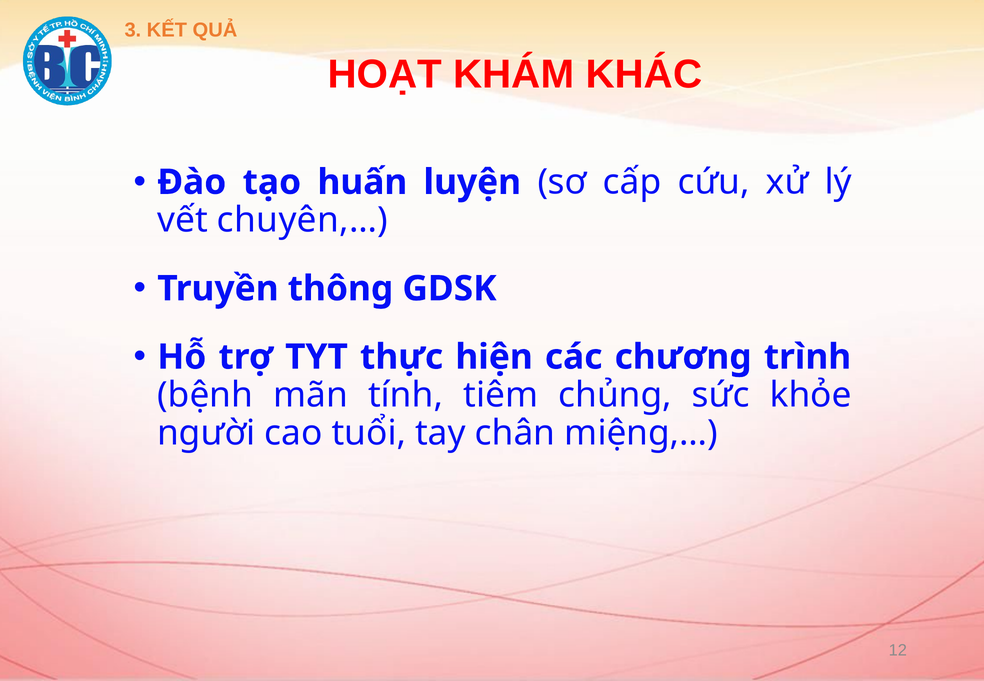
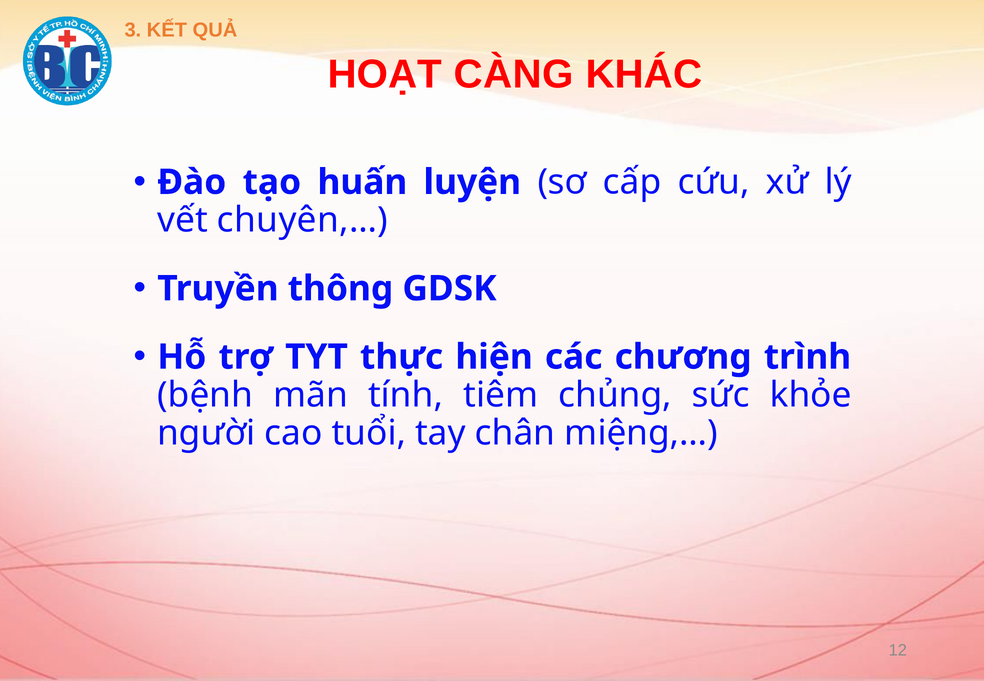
KHÁM: KHÁM -> CÀNG
